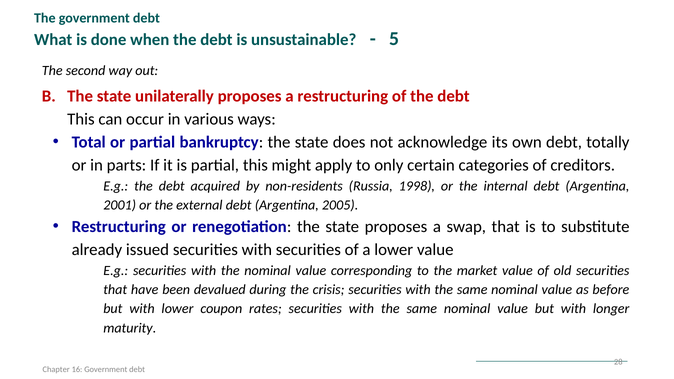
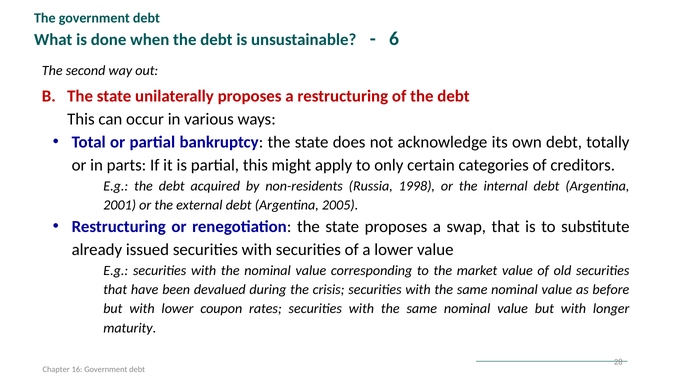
5: 5 -> 6
